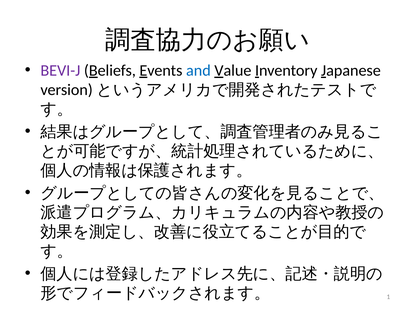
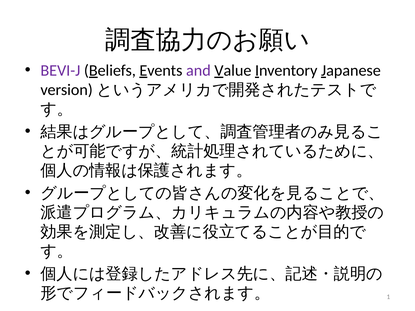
and colour: blue -> purple
